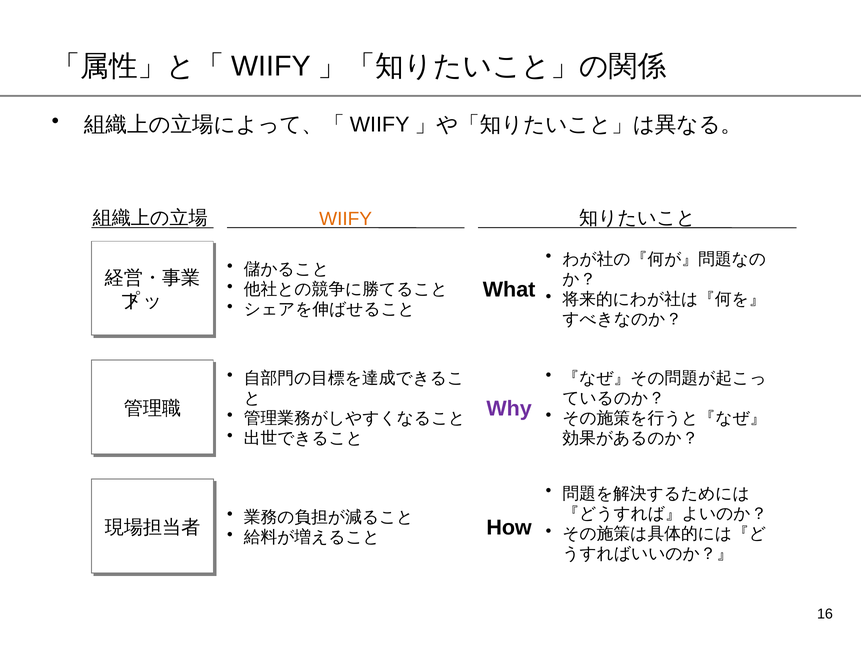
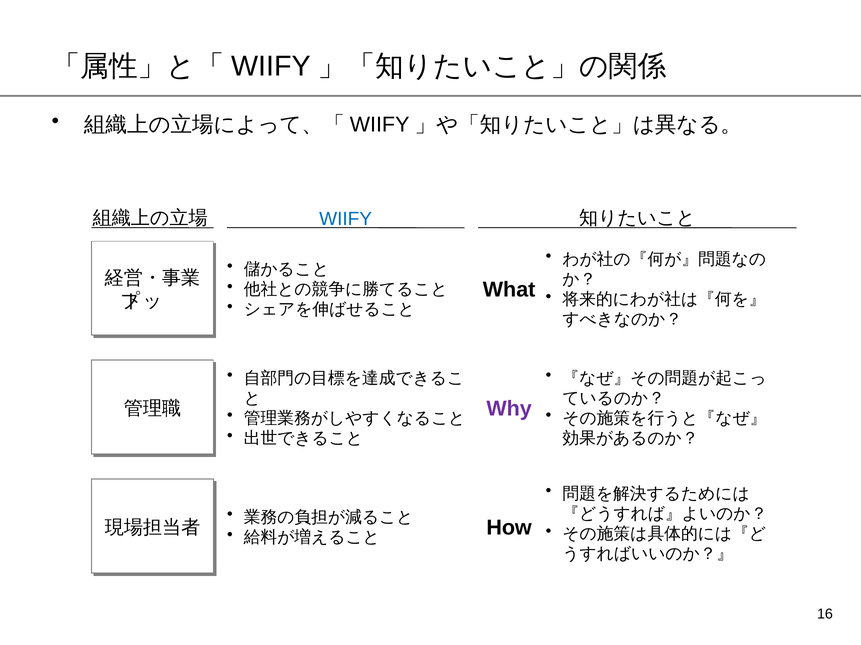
WIIFY at (346, 219) colour: orange -> blue
